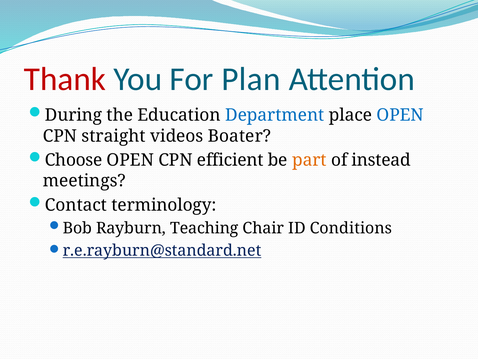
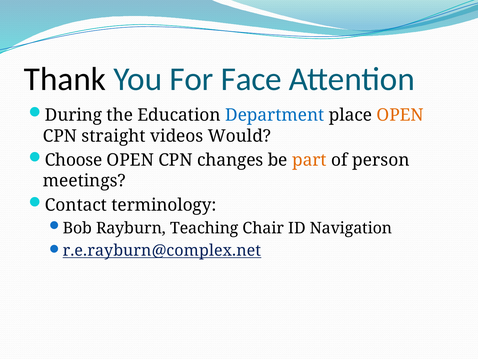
Thank colour: red -> black
Plan: Plan -> Face
OPEN at (400, 115) colour: blue -> orange
Boater: Boater -> Would
efficient: efficient -> changes
instead: instead -> person
Conditions: Conditions -> Navigation
r.e.rayburn@standard.net: r.e.rayburn@standard.net -> r.e.rayburn@complex.net
